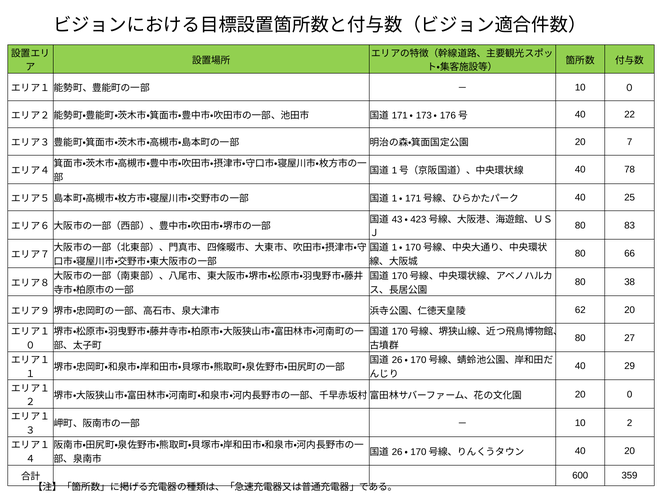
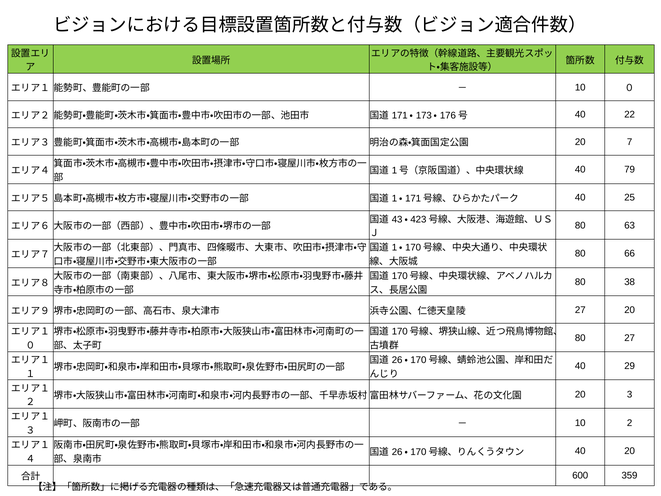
78: 78 -> 79
83: 83 -> 63
62 at (580, 310): 62 -> 27
0: 0 -> 3
